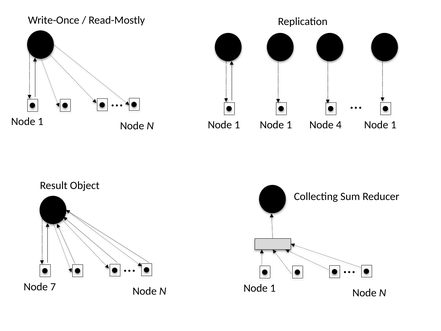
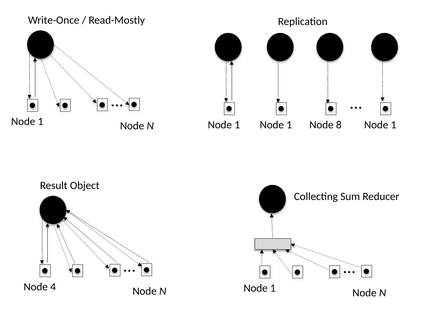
4: 4 -> 8
7: 7 -> 4
